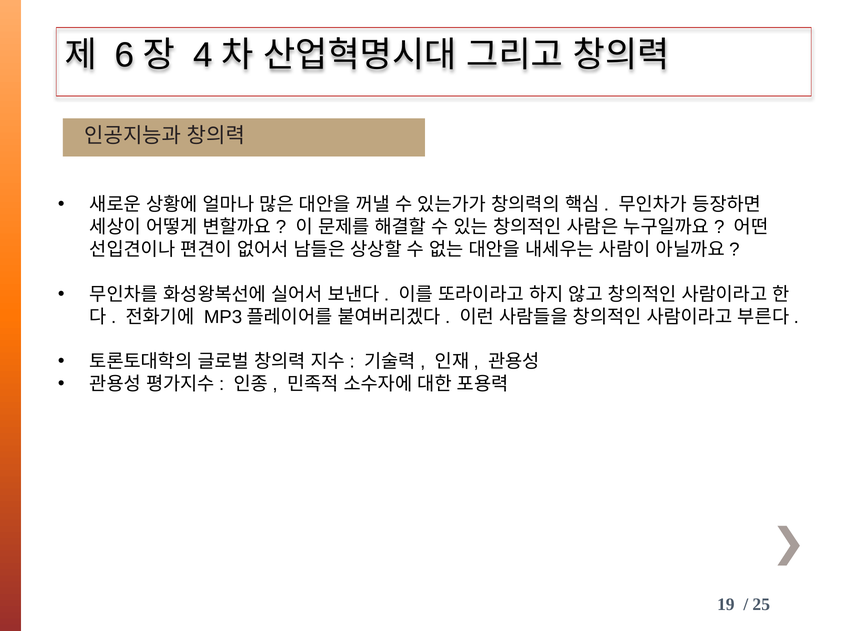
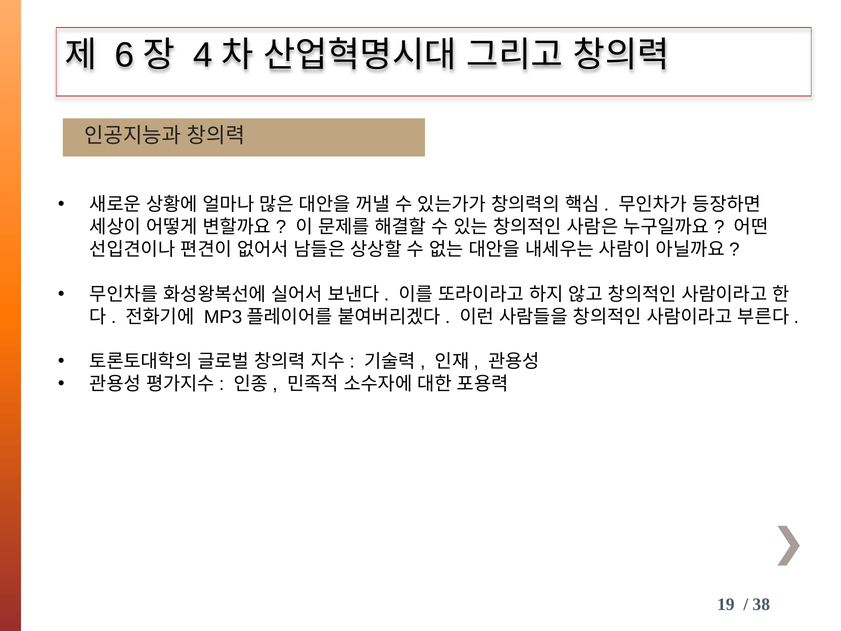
25: 25 -> 38
